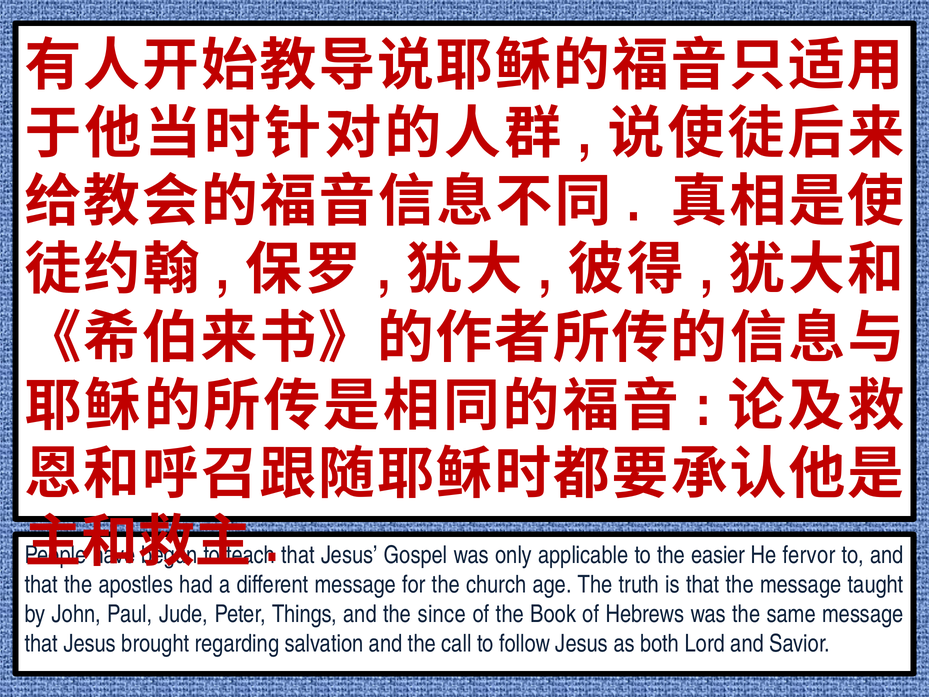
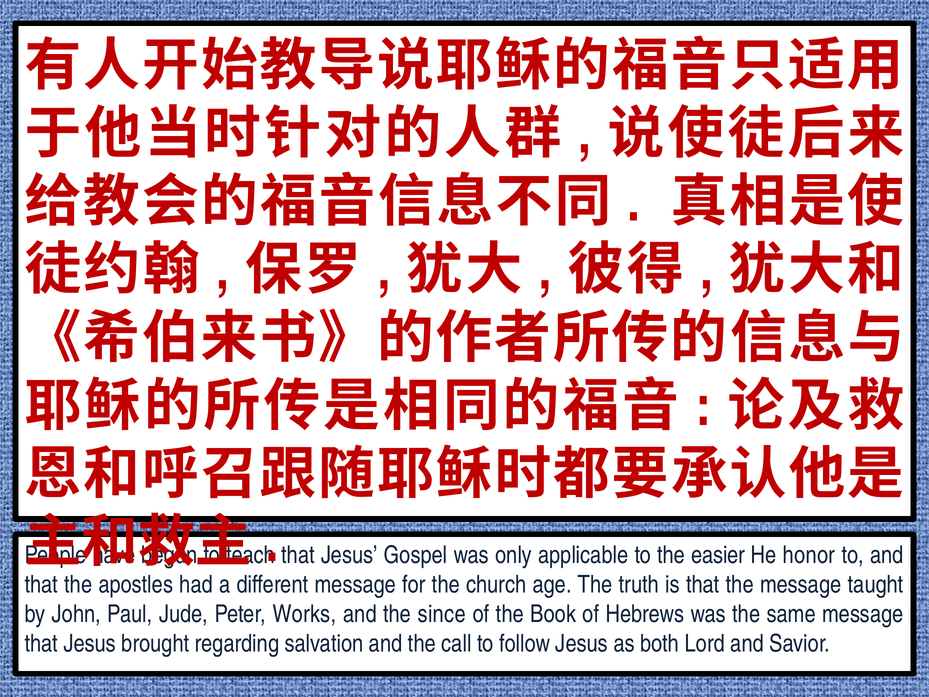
fervor: fervor -> honor
Things: Things -> Works
